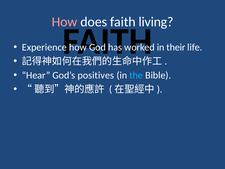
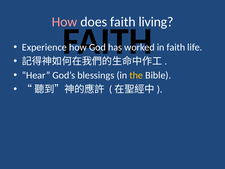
in their: their -> faith
positives: positives -> blessings
the colour: light blue -> yellow
